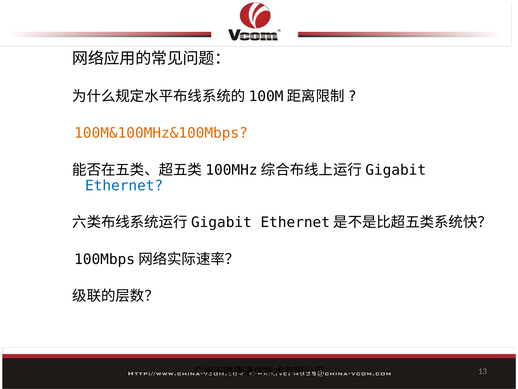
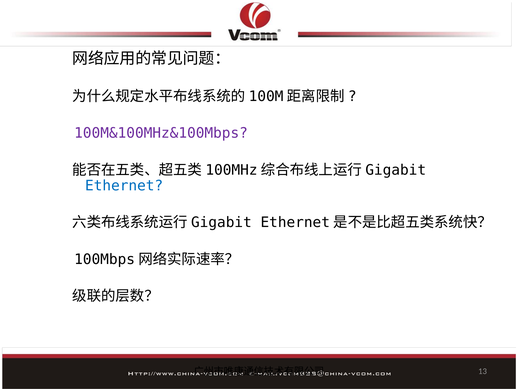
100M&100MHz&100Mbps colour: orange -> purple
